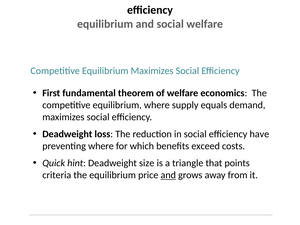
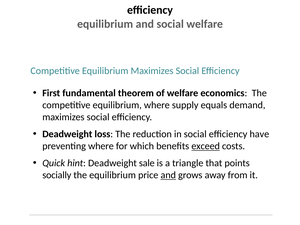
exceed underline: none -> present
size: size -> sale
criteria: criteria -> socially
